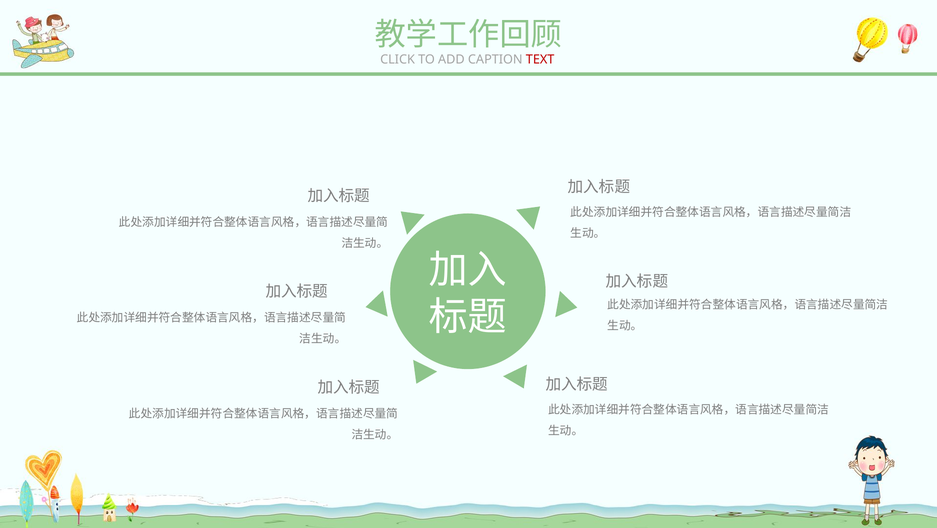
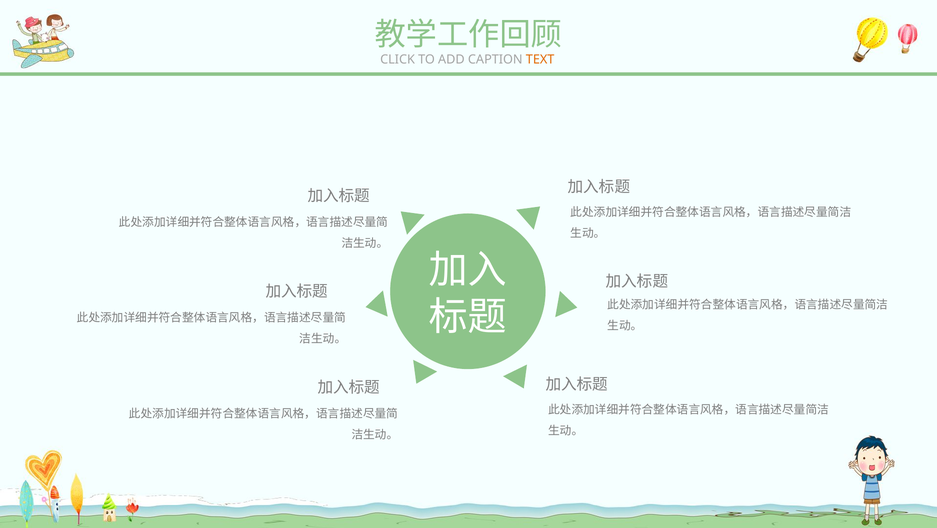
TEXT colour: red -> orange
